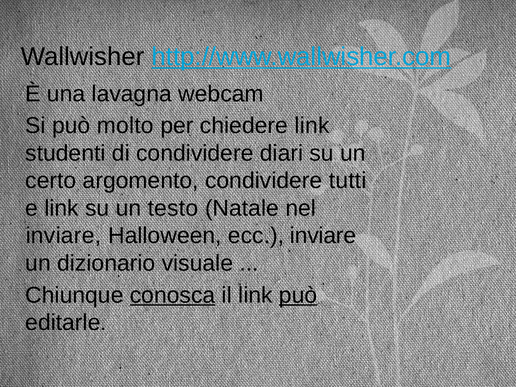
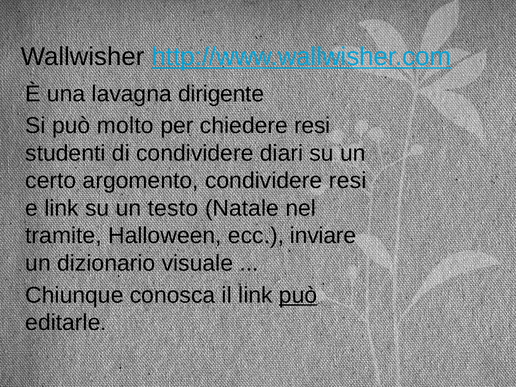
webcam: webcam -> dirigente
chiedere link: link -> resi
condividere tutti: tutti -> resi
inviare at (63, 236): inviare -> tramite
conosca underline: present -> none
